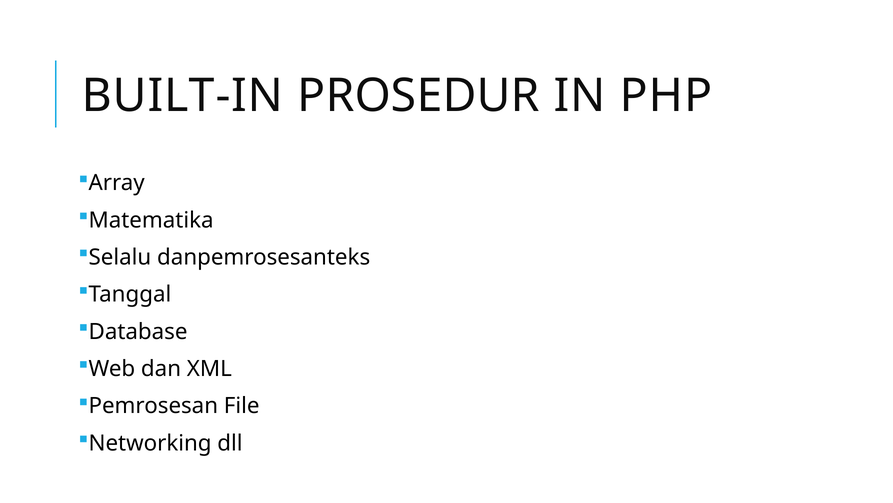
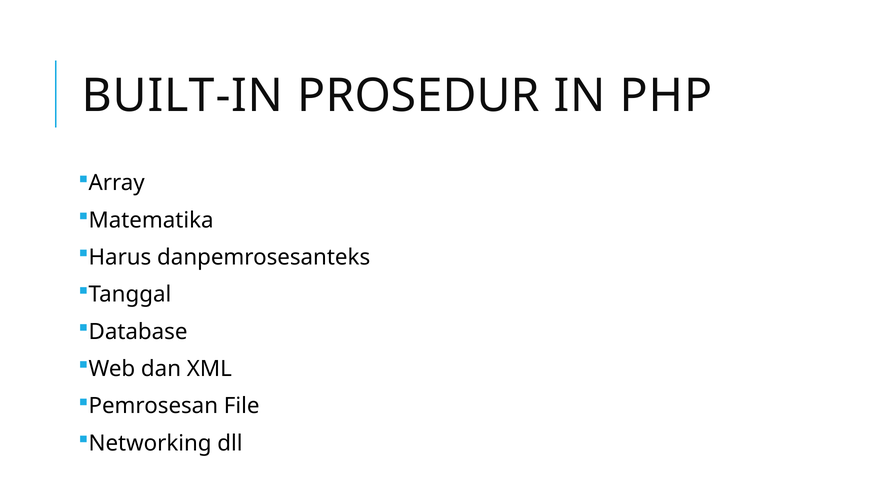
Selalu: Selalu -> Harus
